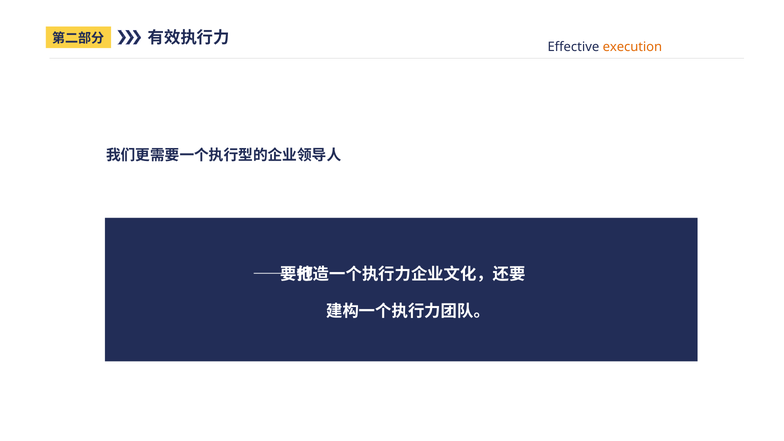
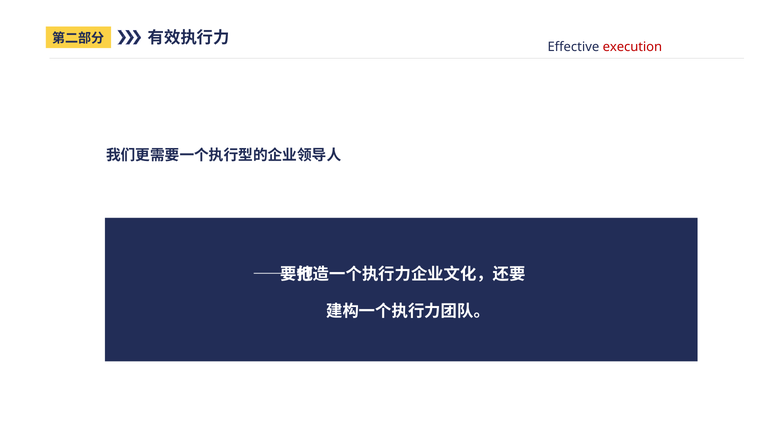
execution colour: orange -> red
